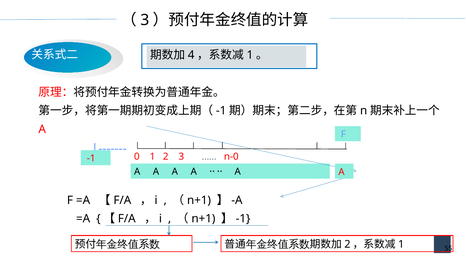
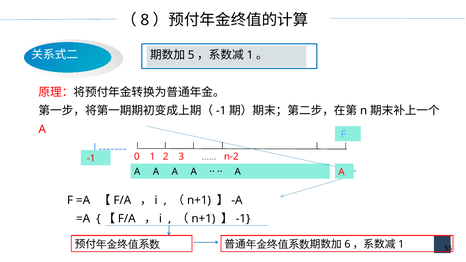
3 at (145, 20): 3 -> 8
4: 4 -> 5
n-0: n-0 -> n-2
2 at (347, 244): 2 -> 6
